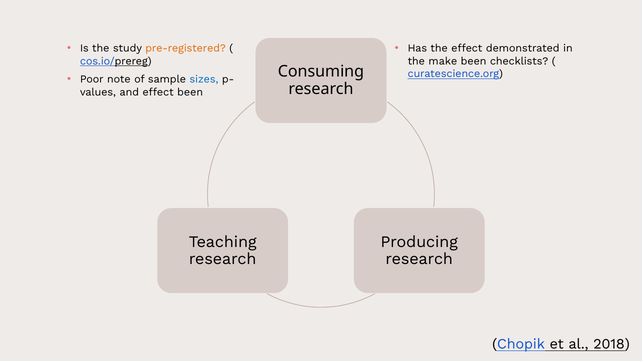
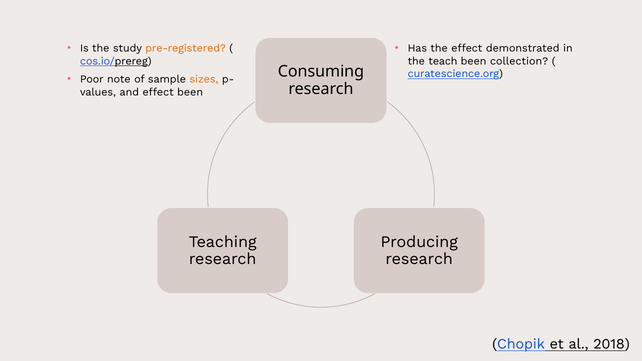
make: make -> teach
checklists: checklists -> collection
sizes colour: blue -> orange
